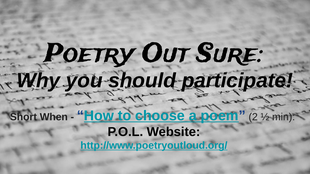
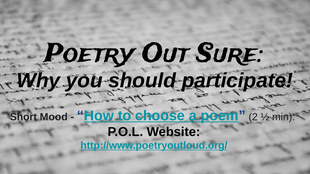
When: When -> Mood
